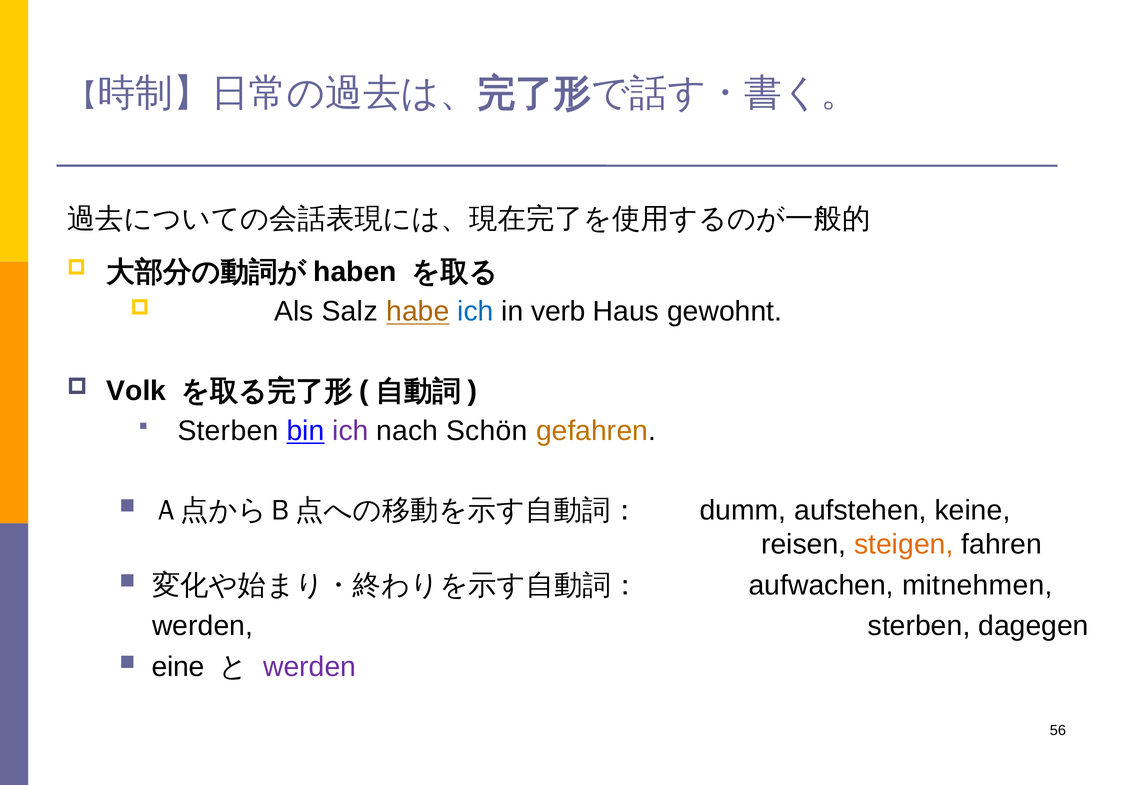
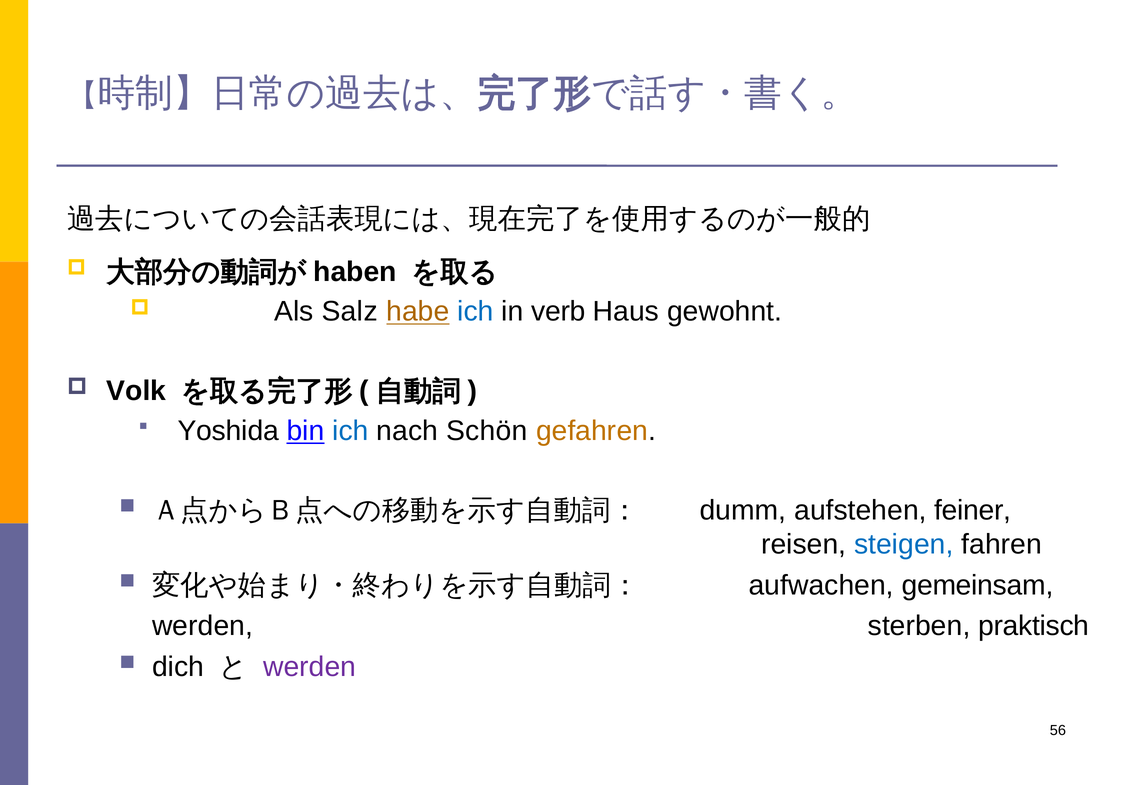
Sterben at (228, 430): Sterben -> Yoshida
ich at (350, 430) colour: purple -> blue
keine: keine -> feiner
steigen colour: orange -> blue
mitnehmen: mitnehmen -> gemeinsam
dagegen: dagegen -> praktisch
eine: eine -> dich
